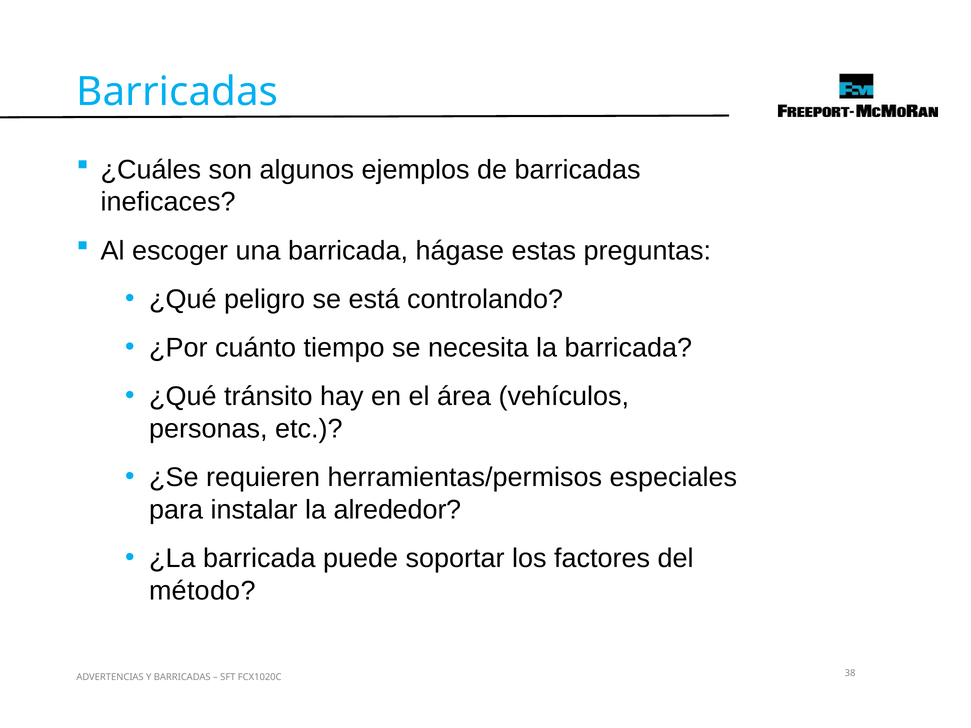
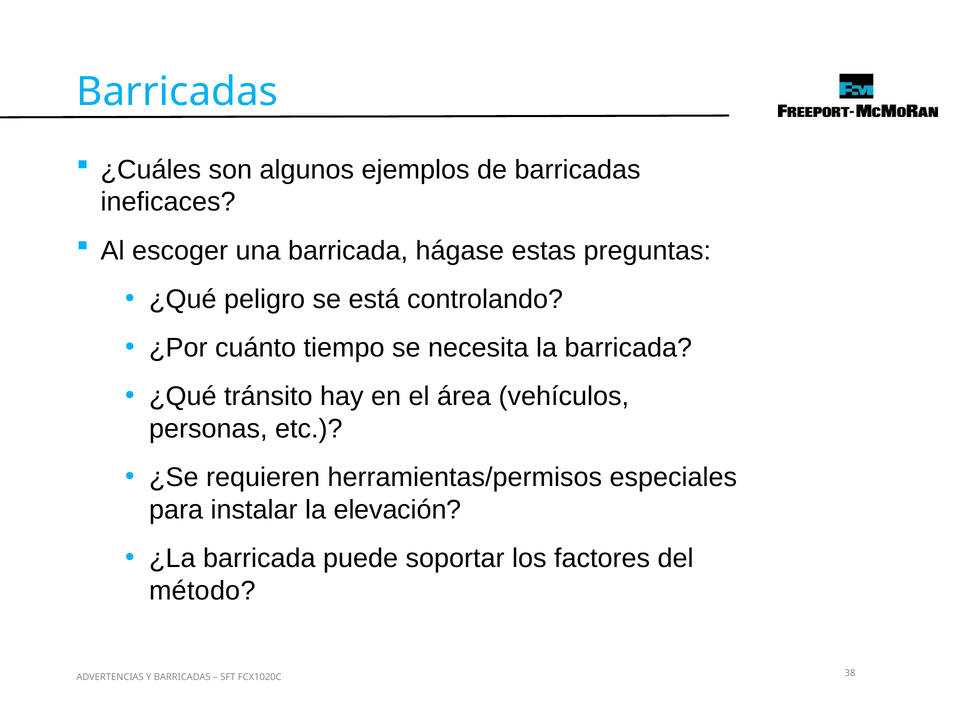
alrededor: alrededor -> elevación
